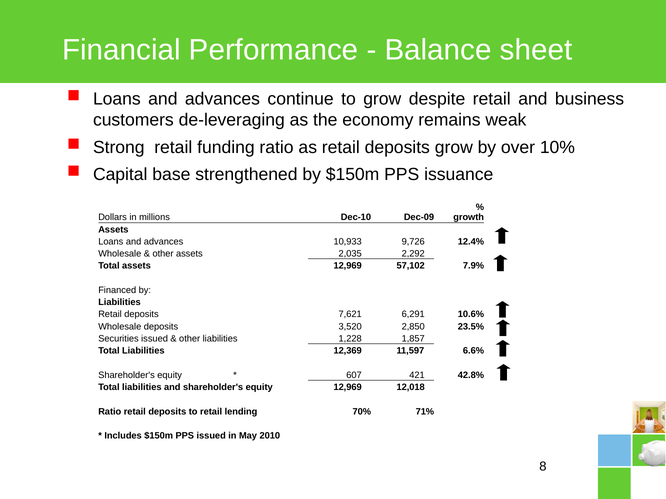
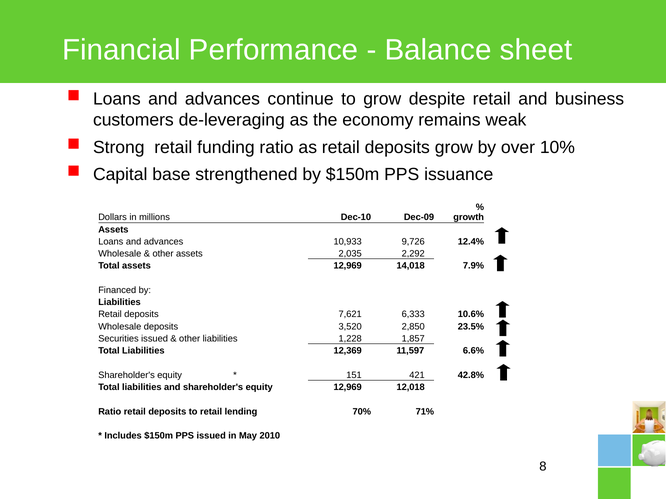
57,102: 57,102 -> 14,018
6,291: 6,291 -> 6,333
607: 607 -> 151
